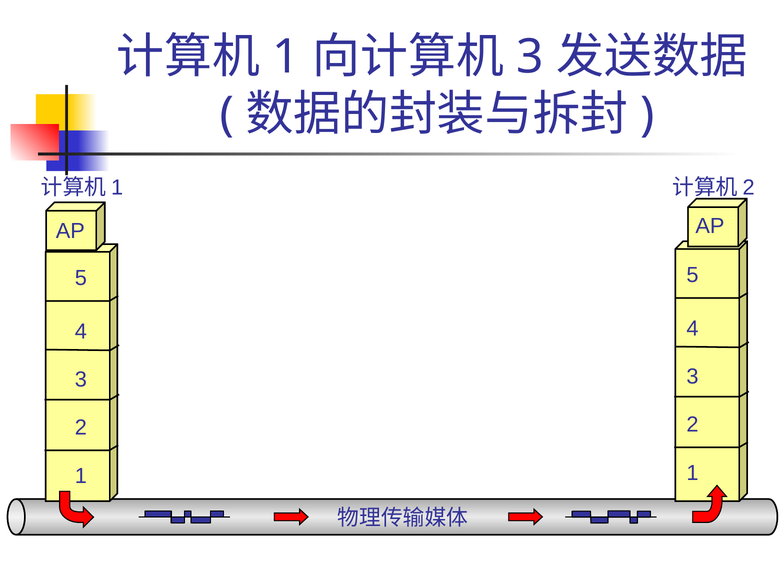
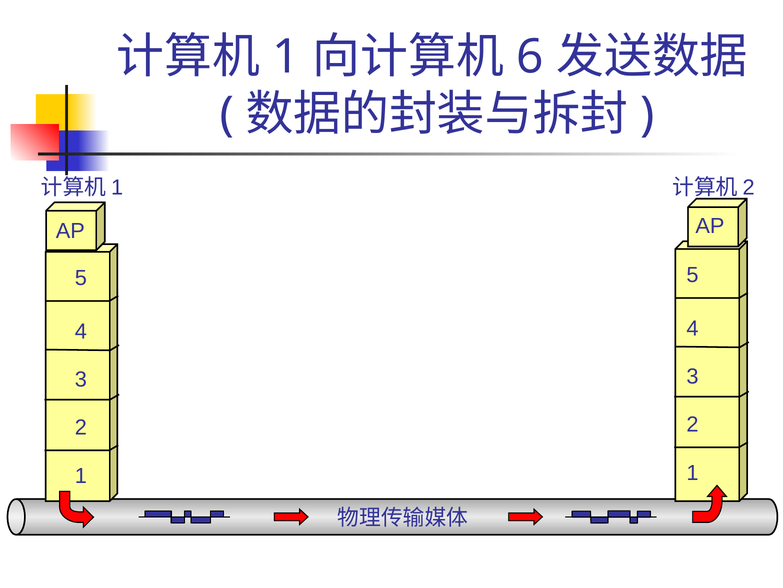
3 at (530, 57): 3 -> 6
